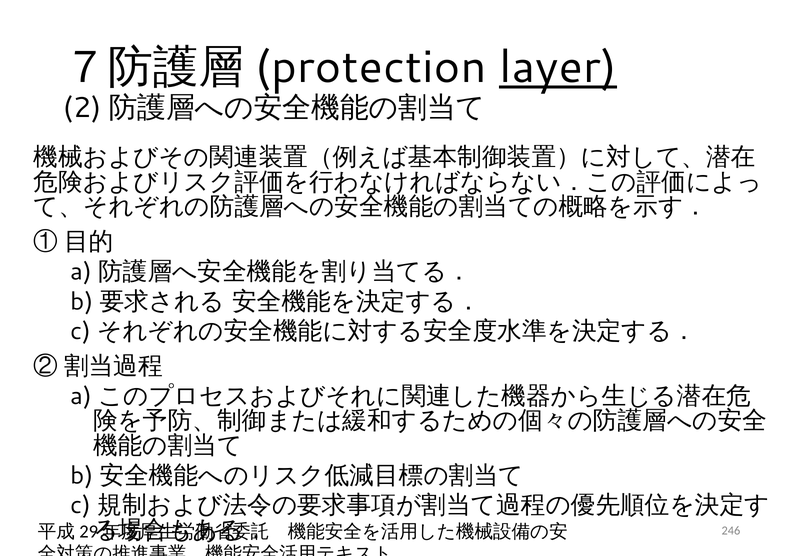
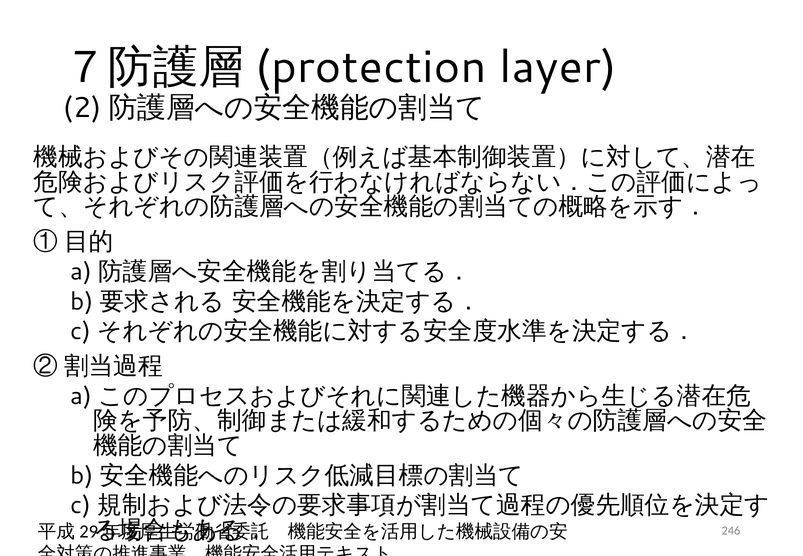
layer underline: present -> none
